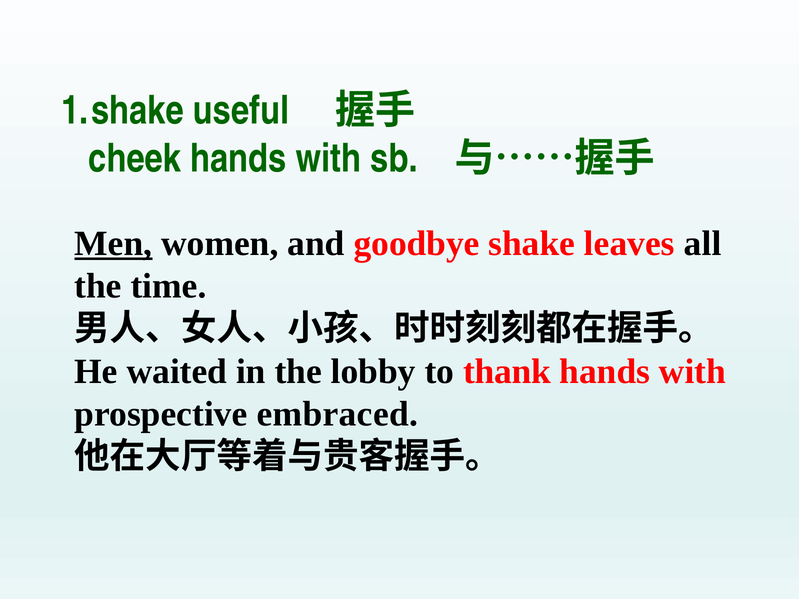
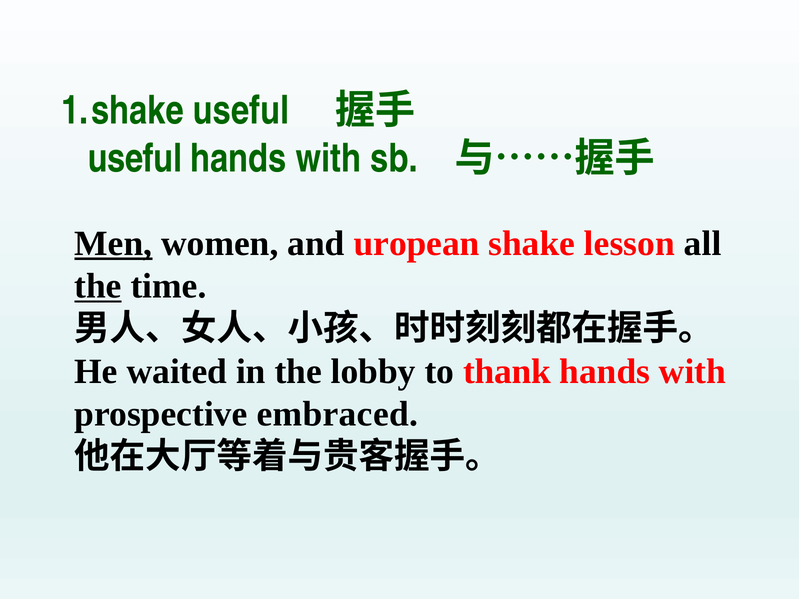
cheek at (135, 159): cheek -> useful
goodbye: goodbye -> uropean
leaves: leaves -> lesson
the at (98, 286) underline: none -> present
